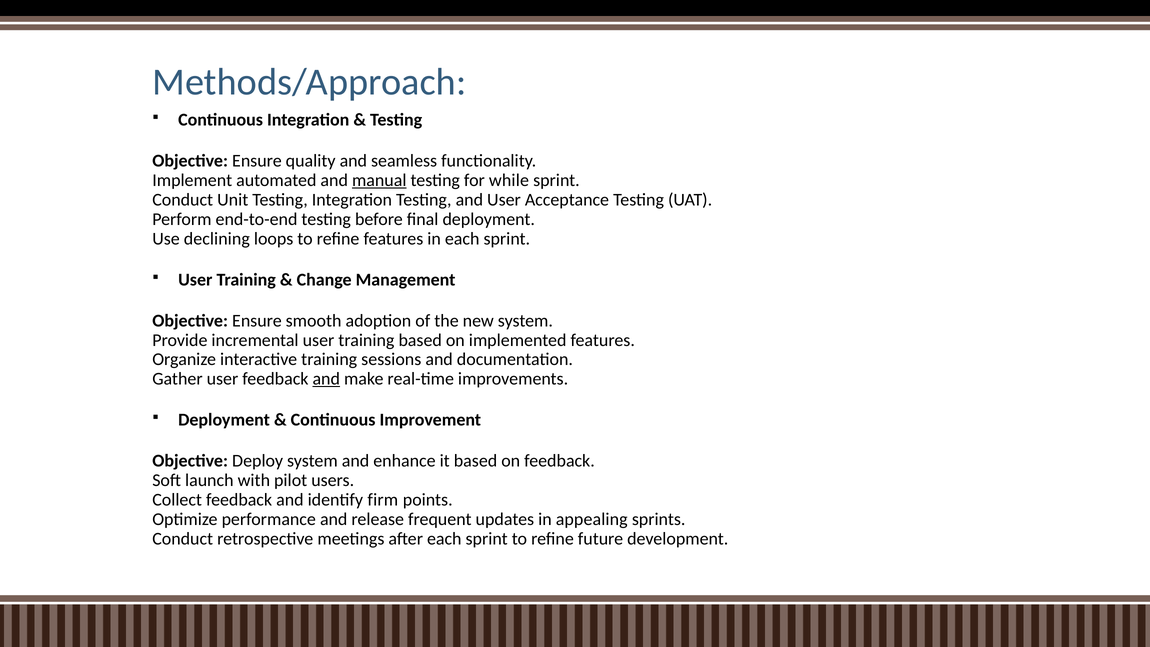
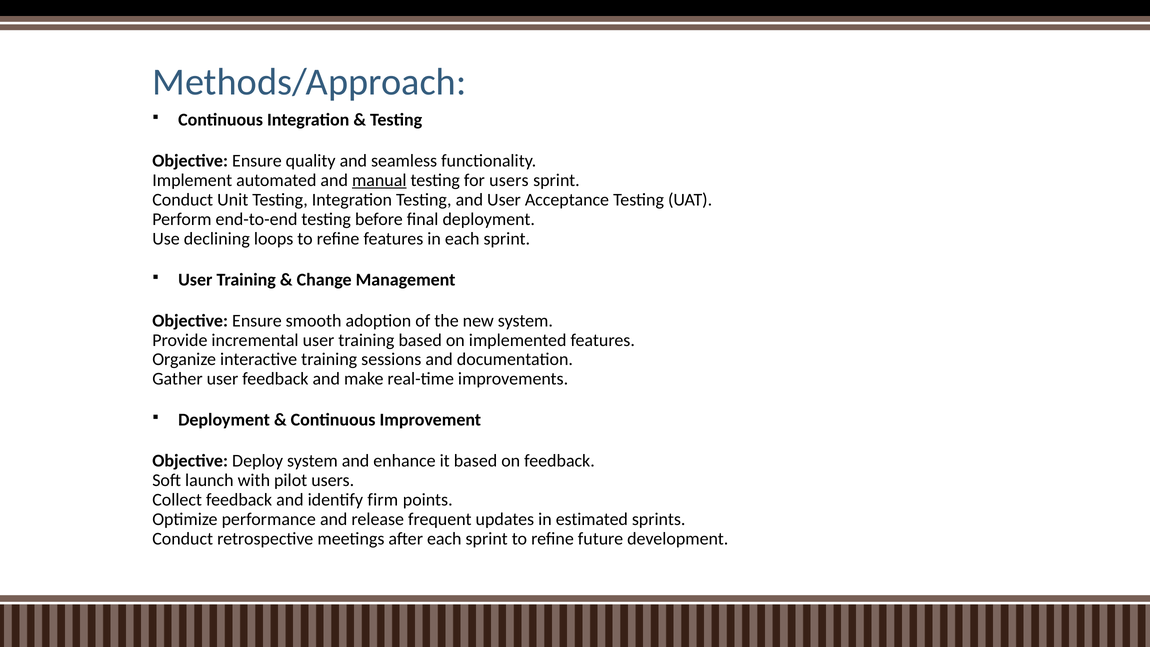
for while: while -> users
and at (326, 379) underline: present -> none
appealing: appealing -> estimated
